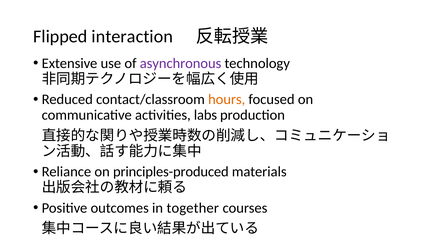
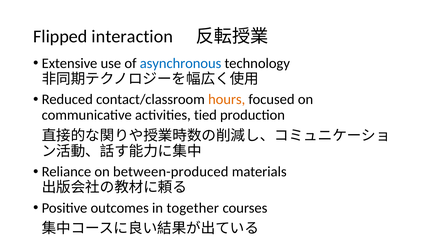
asynchronous colour: purple -> blue
labs: labs -> tied
principles-produced: principles-produced -> between-produced
